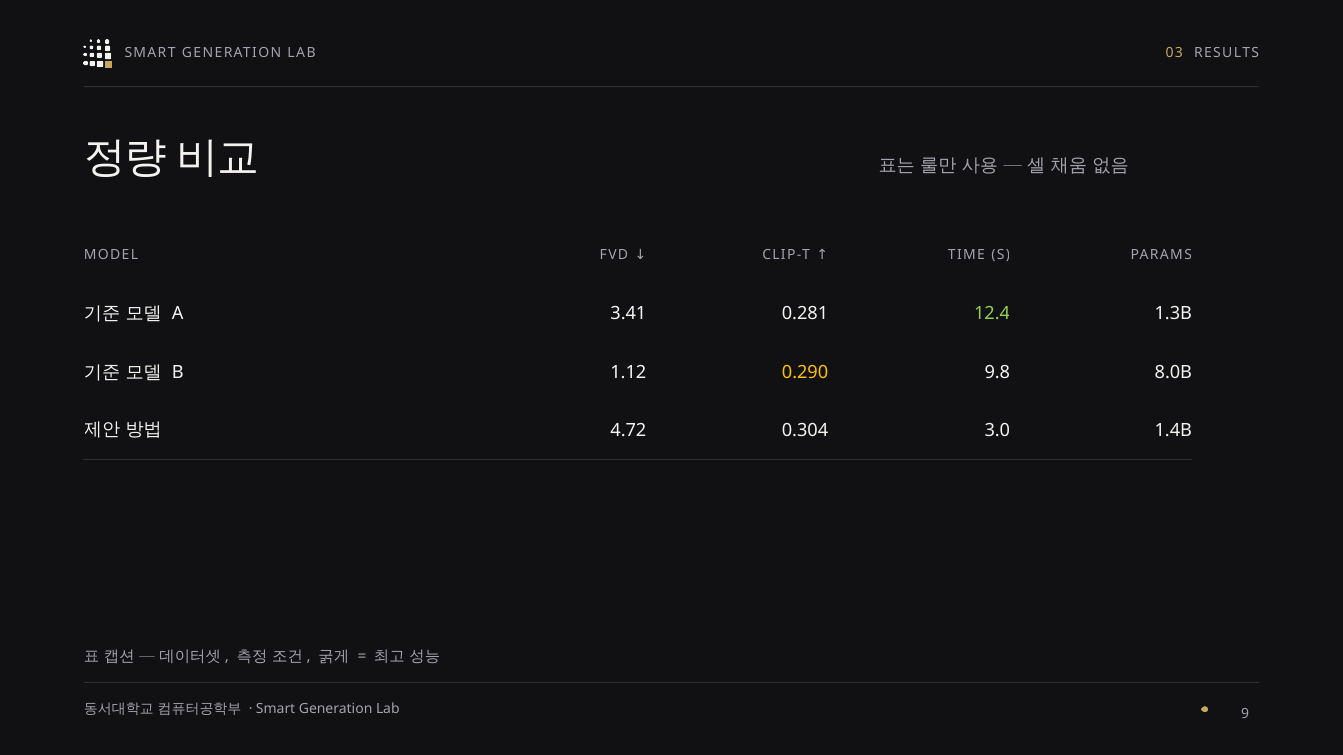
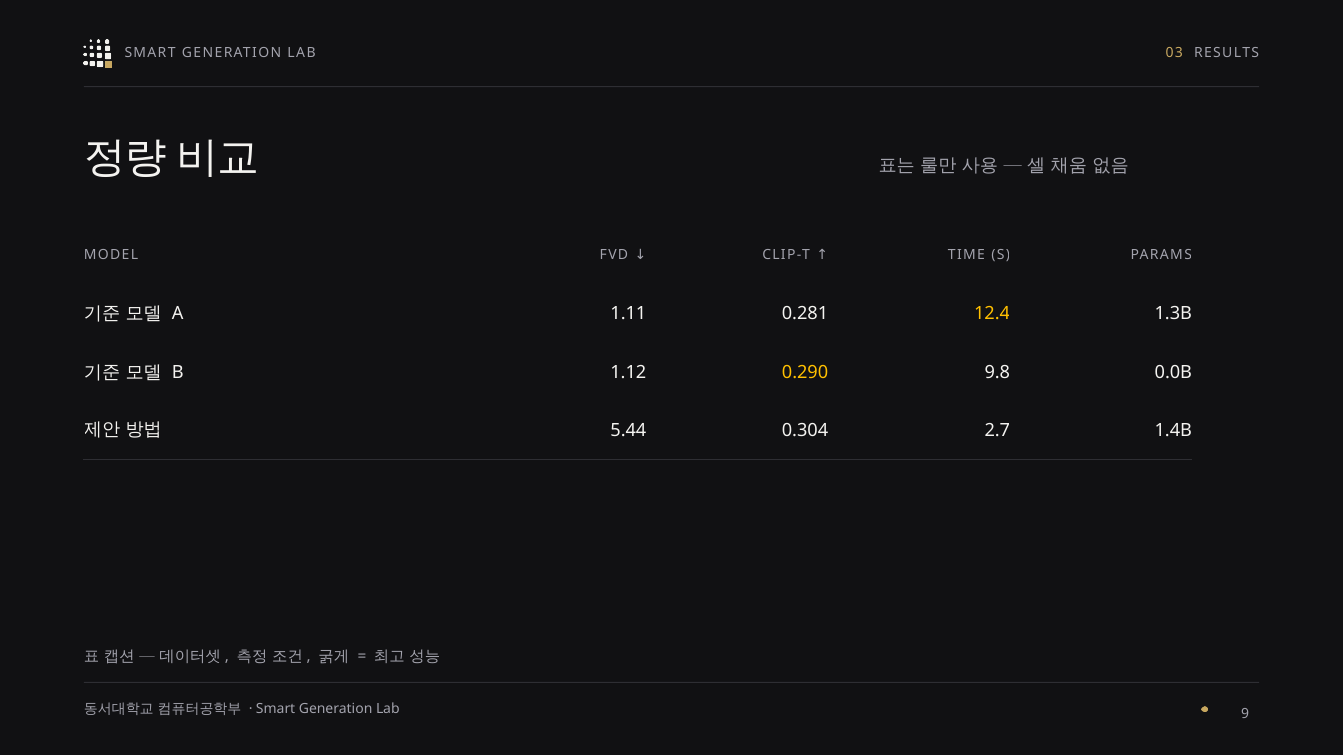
3.41: 3.41 -> 1.11
12.4 colour: light green -> yellow
8.0B: 8.0B -> 0.0B
4.72: 4.72 -> 5.44
3.0: 3.0 -> 2.7
